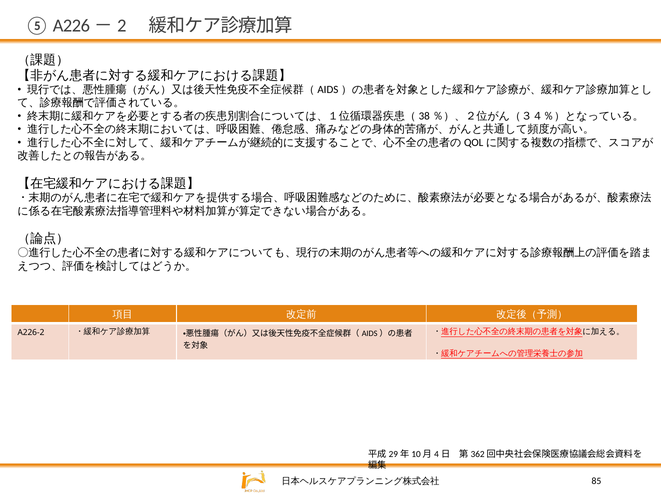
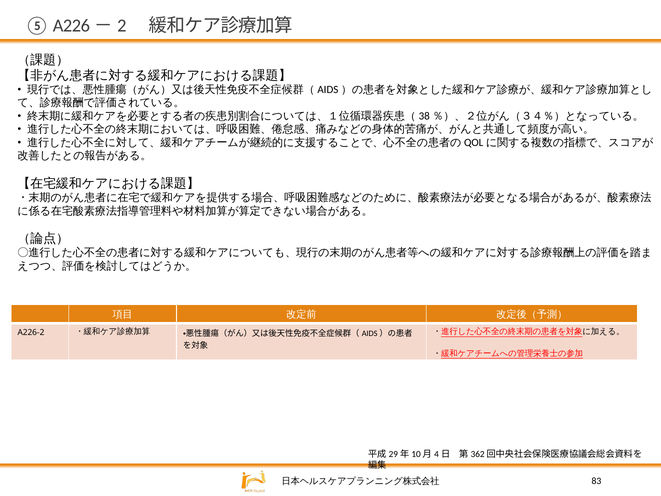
85: 85 -> 83
